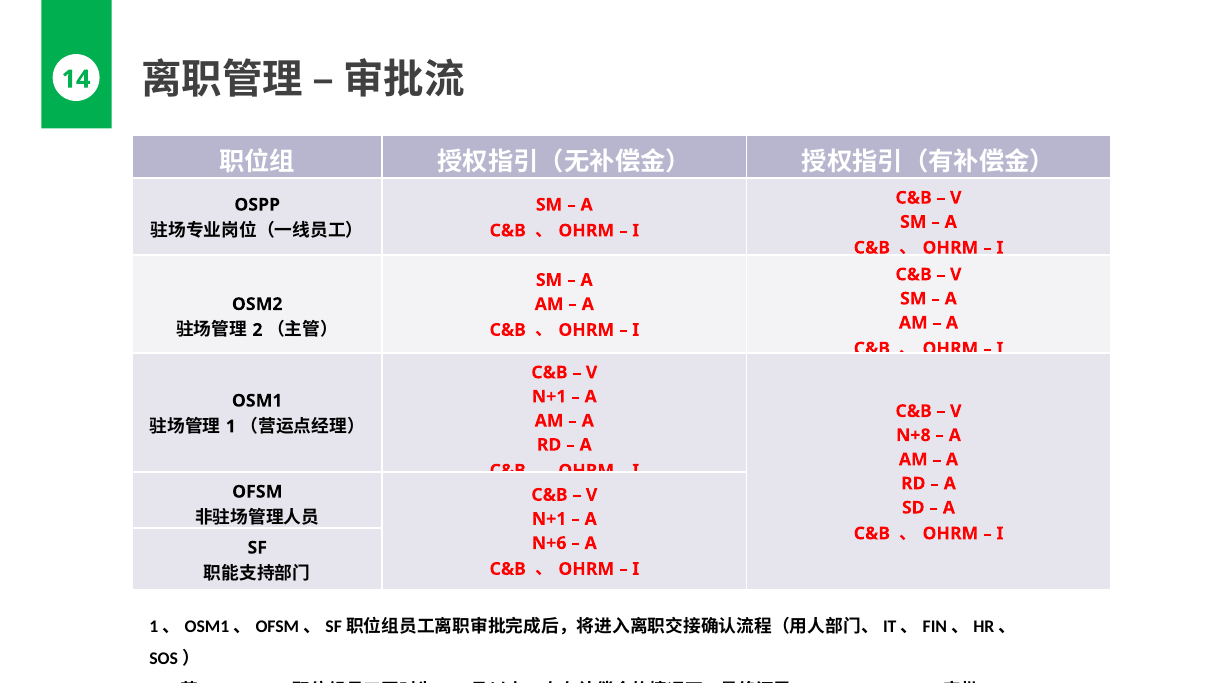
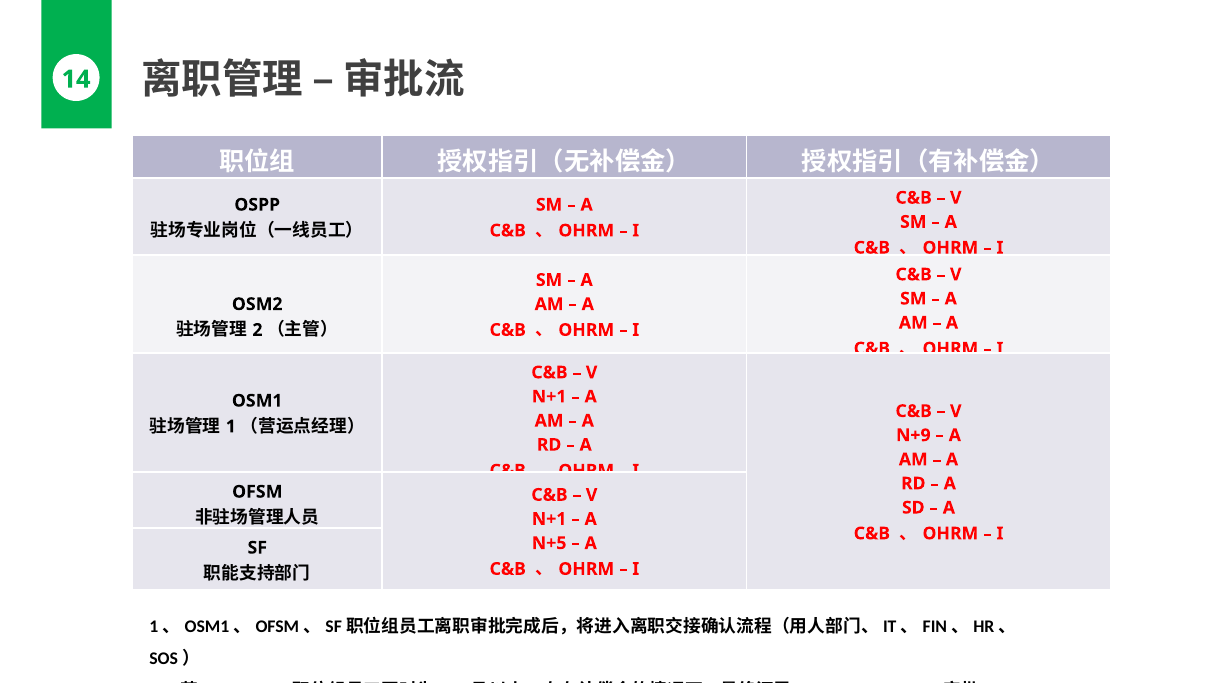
N+8: N+8 -> N+9
N+6: N+6 -> N+5
